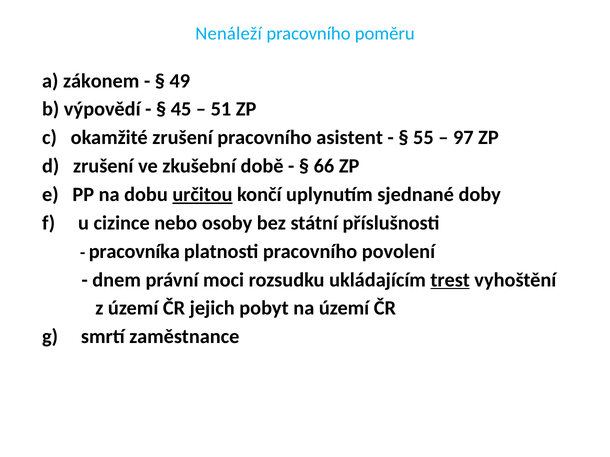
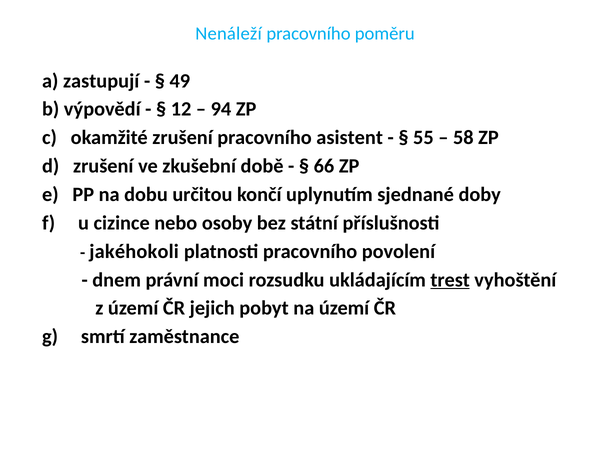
zákonem: zákonem -> zastupují
45: 45 -> 12
51: 51 -> 94
97: 97 -> 58
určitou underline: present -> none
pracovníka: pracovníka -> jakéhokoli
